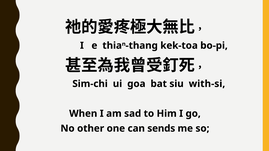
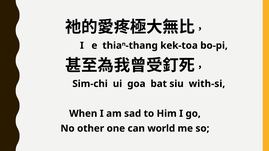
sends: sends -> world
